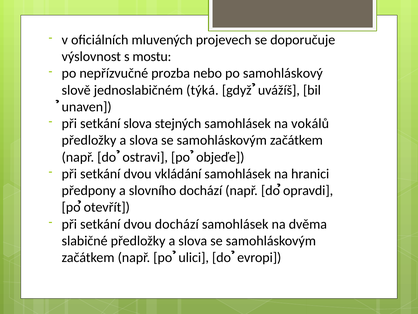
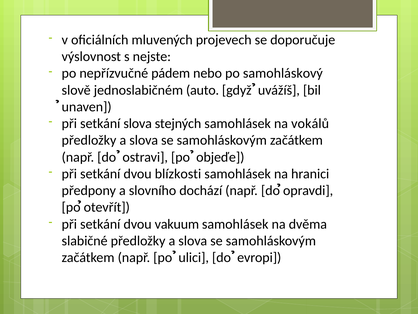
mostu: mostu -> nejste
prozba: prozba -> pádem
týká: týká -> auto
vkládání: vkládání -> blízkosti
dvou dochází: dochází -> vakuum
